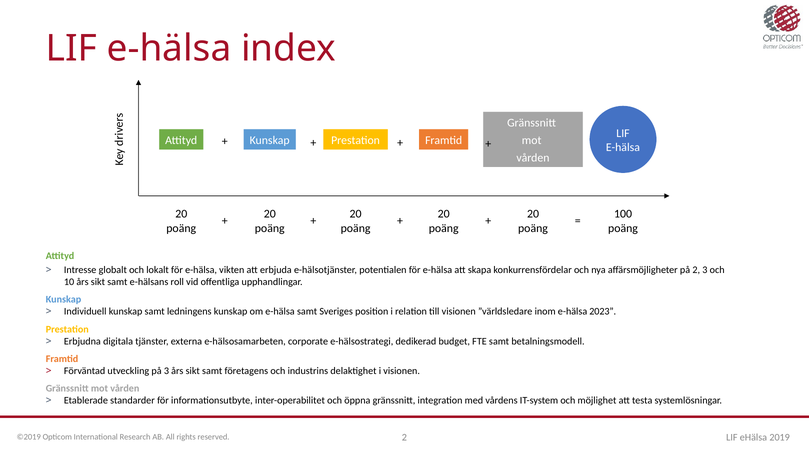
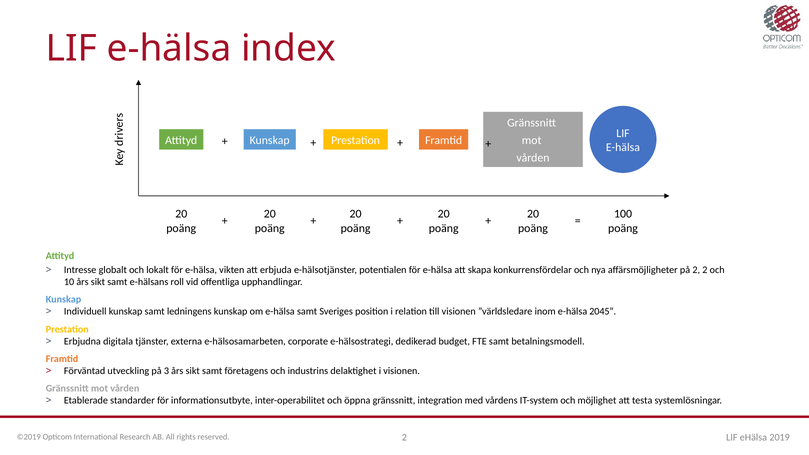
2 3: 3 -> 2
2023: 2023 -> 2045
